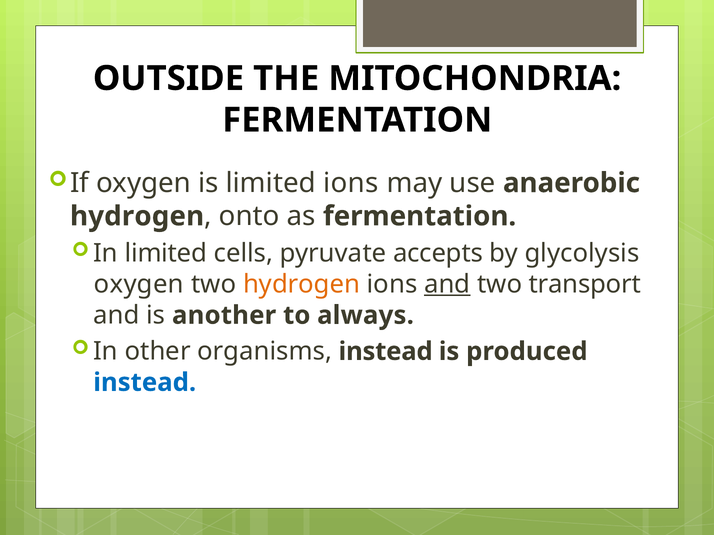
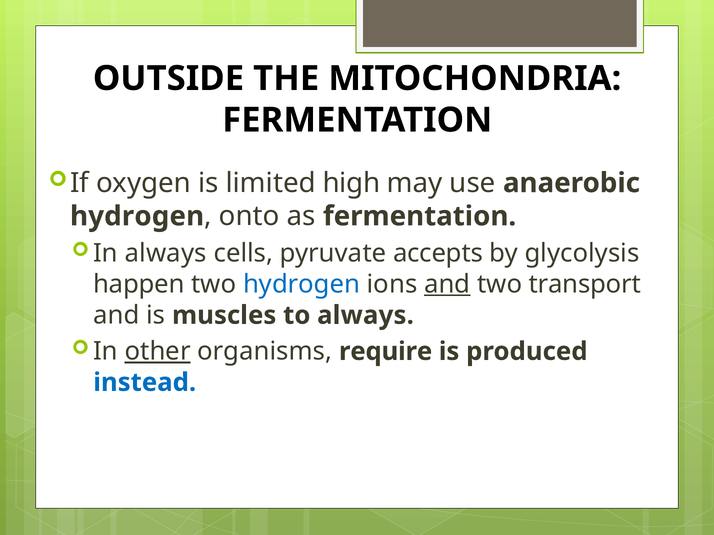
limited ions: ions -> high
In limited: limited -> always
oxygen at (139, 285): oxygen -> happen
hydrogen at (302, 285) colour: orange -> blue
another: another -> muscles
other underline: none -> present
organisms instead: instead -> require
